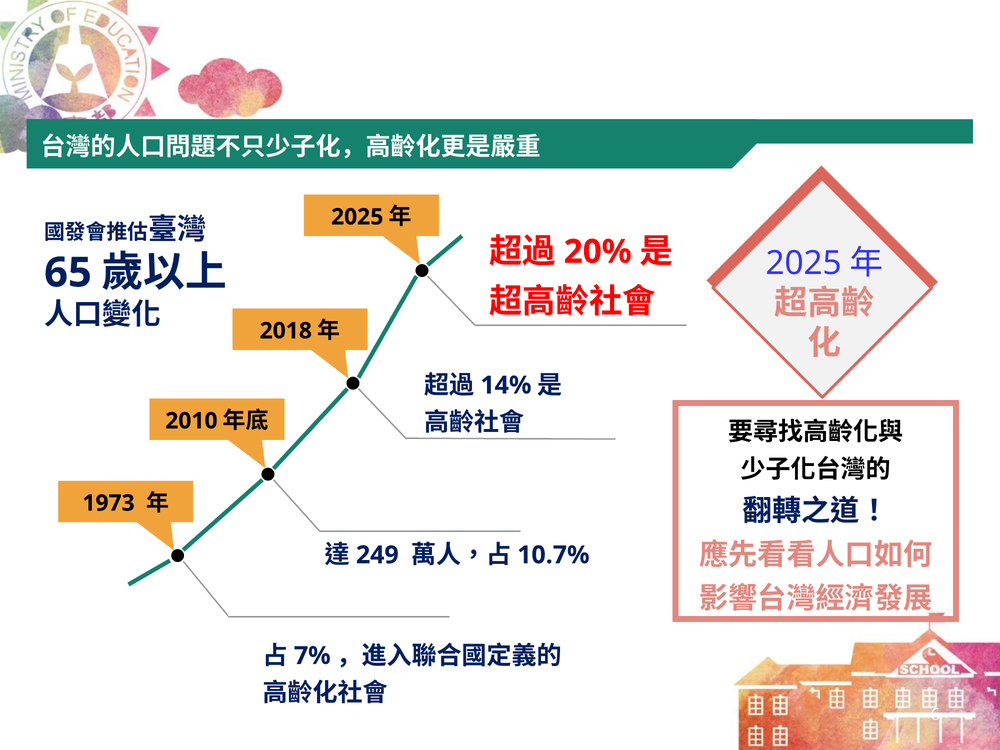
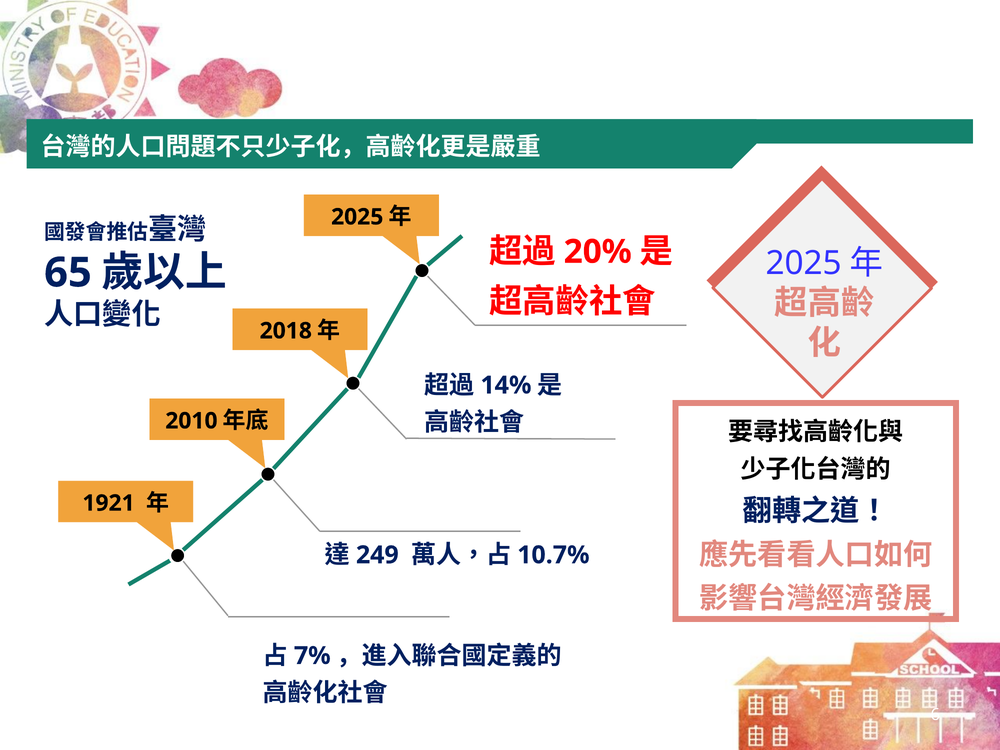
1973: 1973 -> 1921
